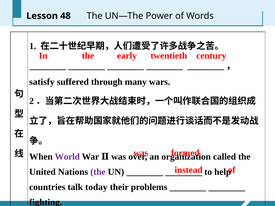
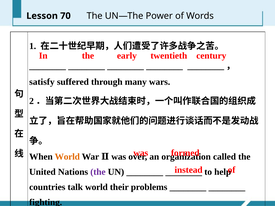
48: 48 -> 70
World at (67, 157) colour: purple -> orange
talk today: today -> world
